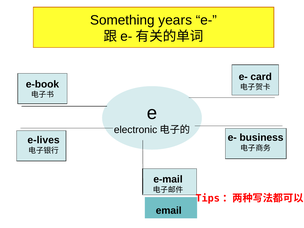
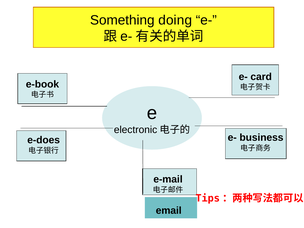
years: years -> doing
e-lives: e-lives -> e-does
